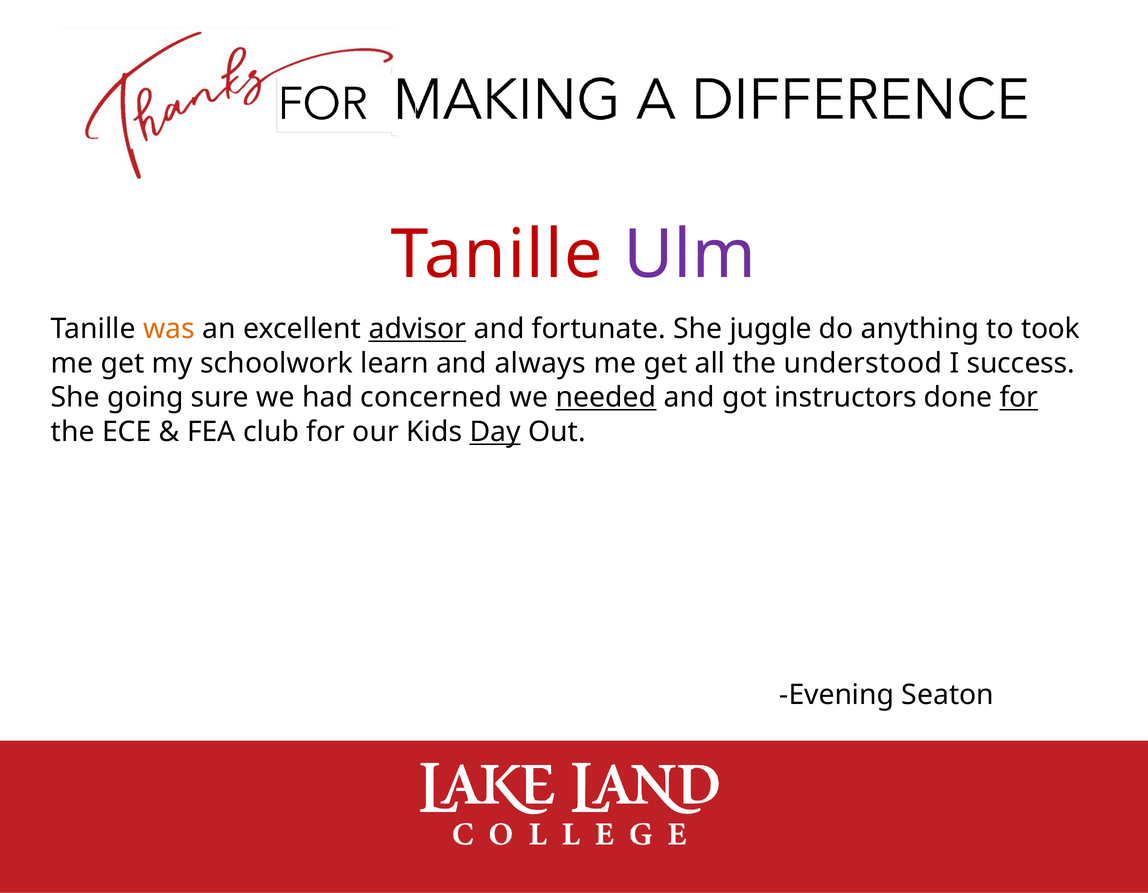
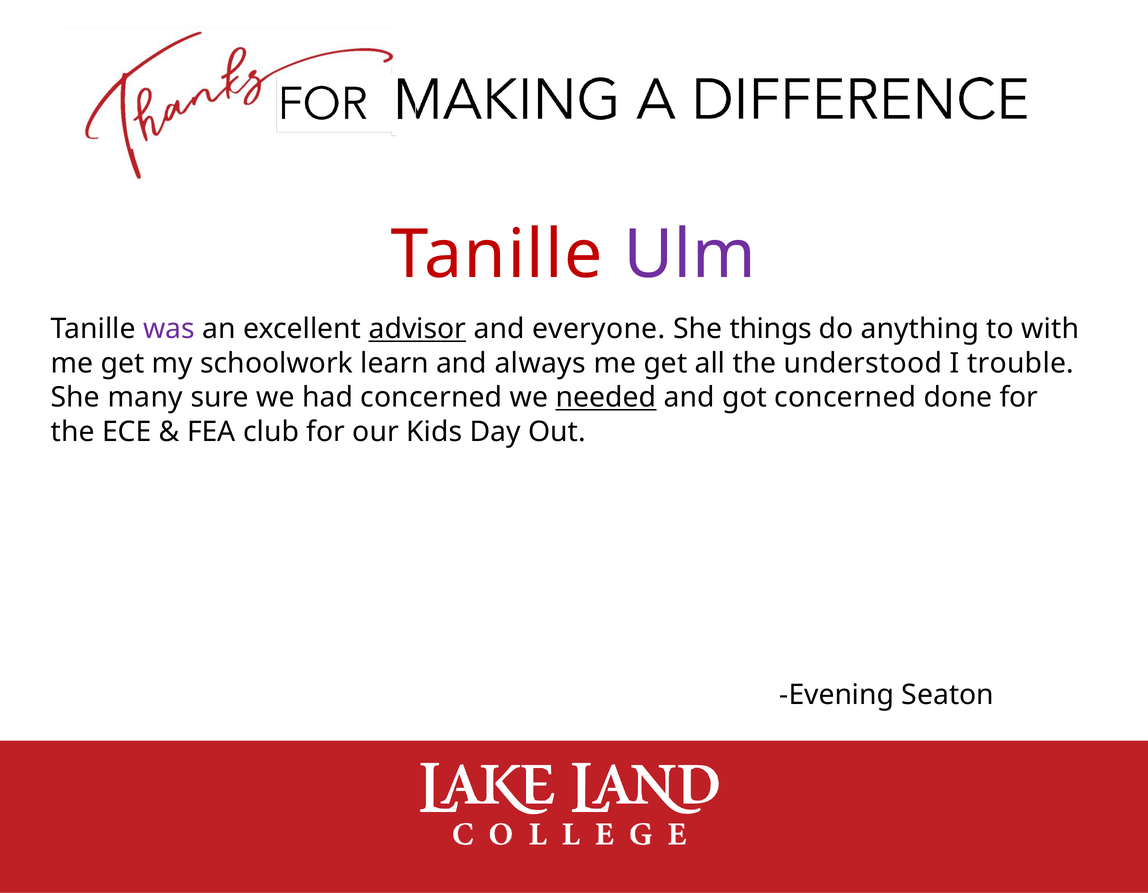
was colour: orange -> purple
fortunate: fortunate -> everyone
juggle: juggle -> things
took: took -> with
success: success -> trouble
going: going -> many
got instructors: instructors -> concerned
for at (1019, 398) underline: present -> none
Day underline: present -> none
